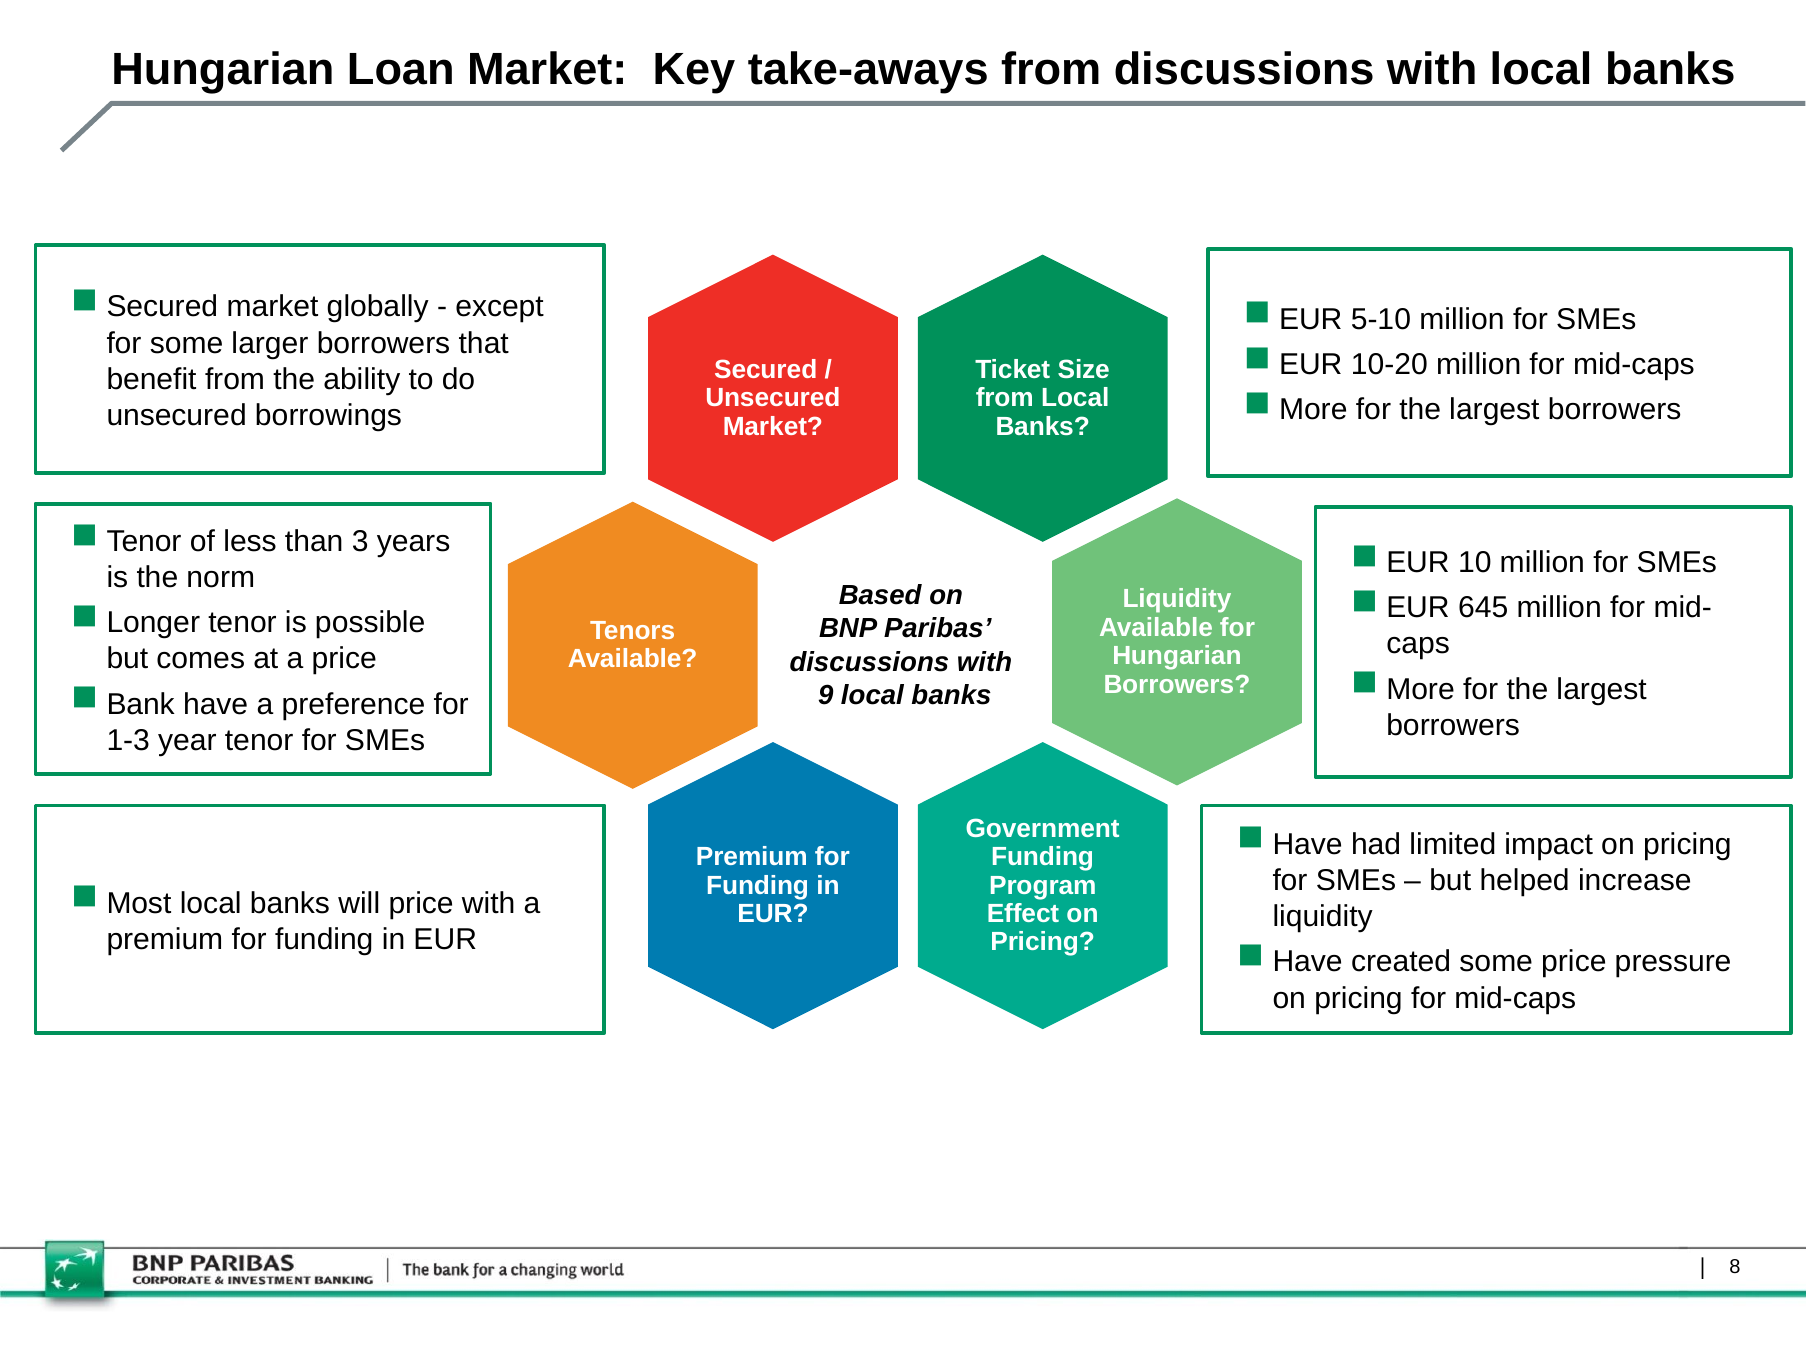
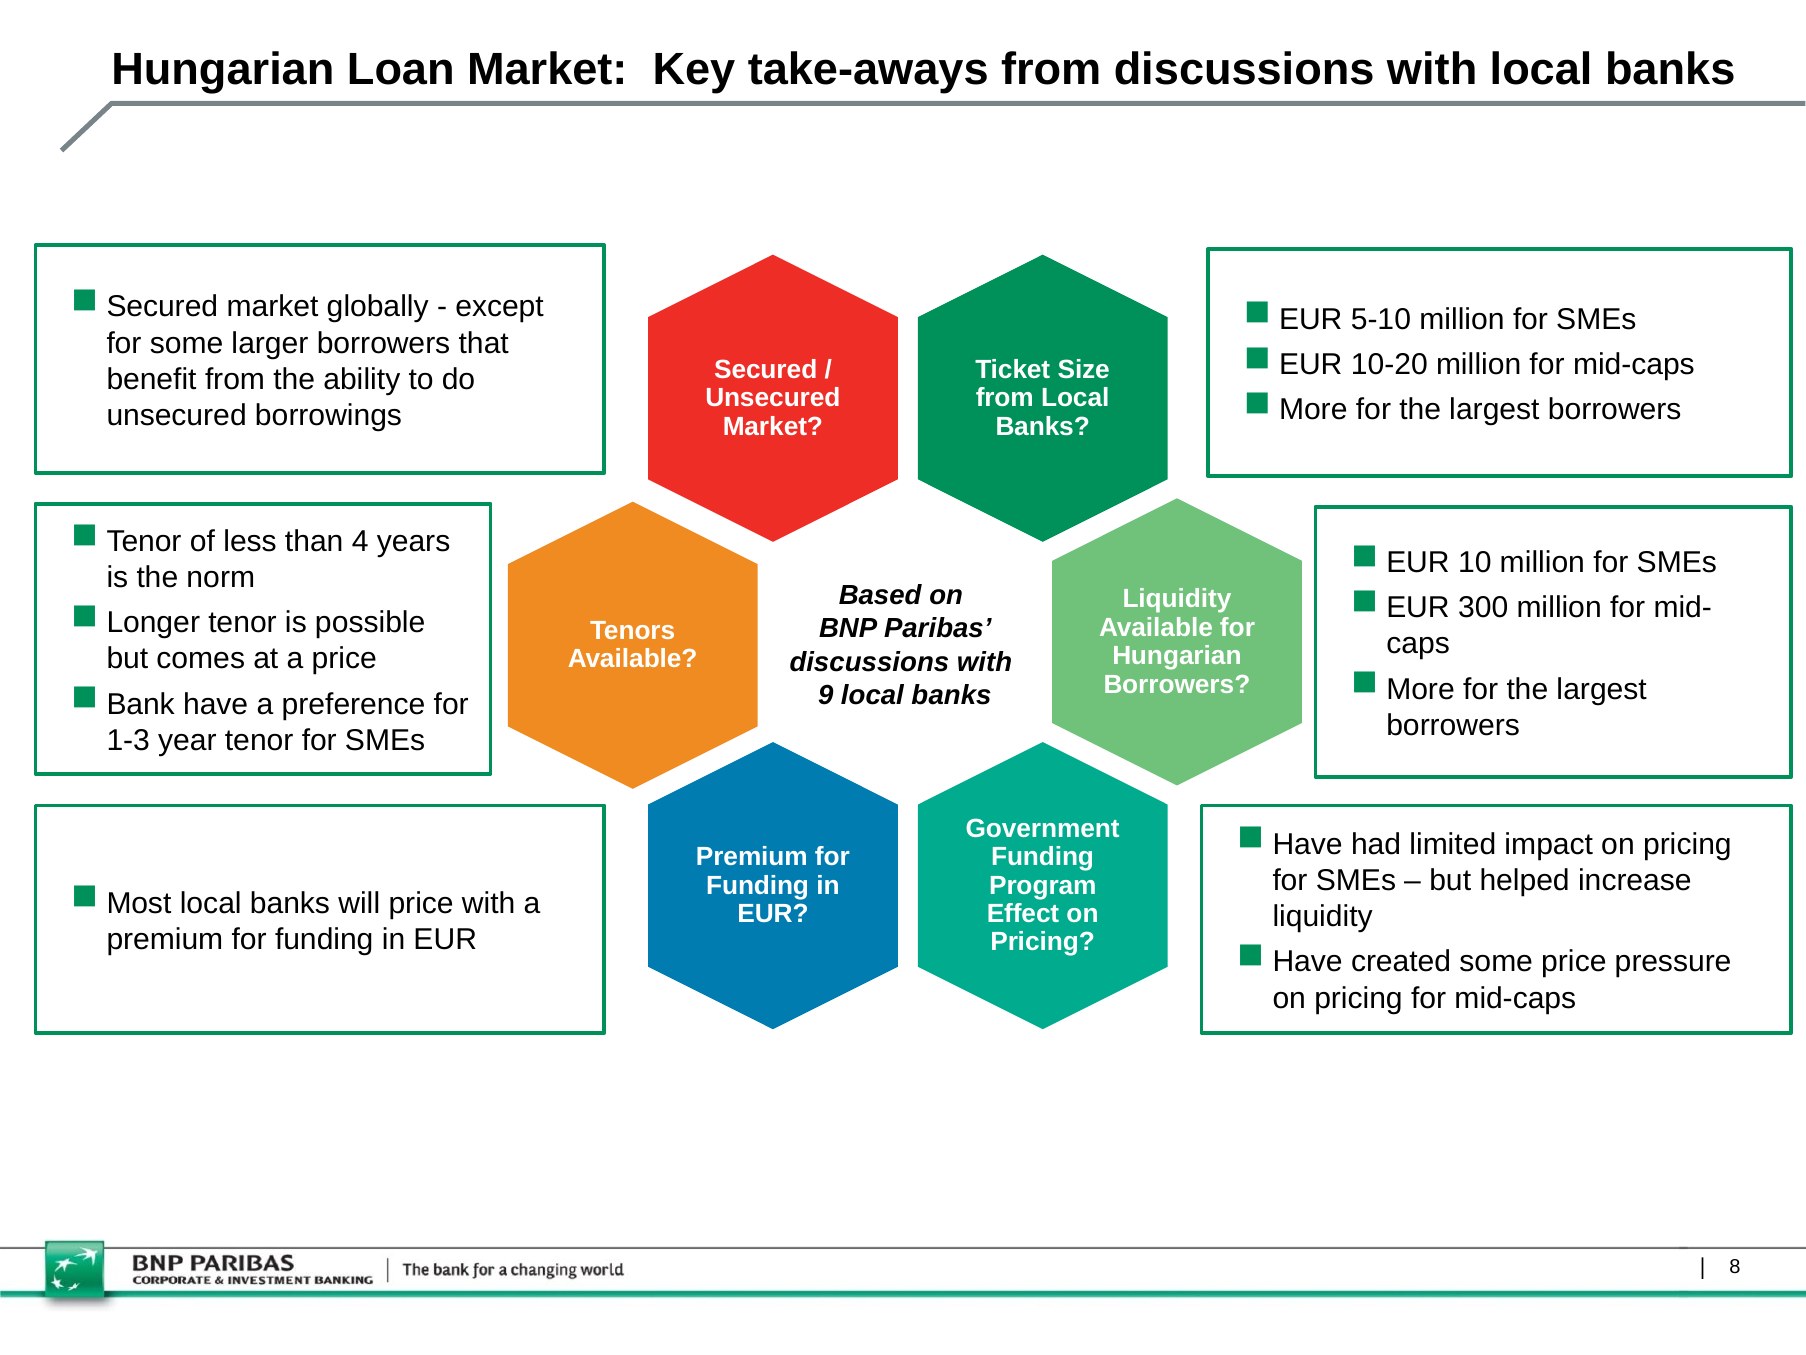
3: 3 -> 4
645: 645 -> 300
